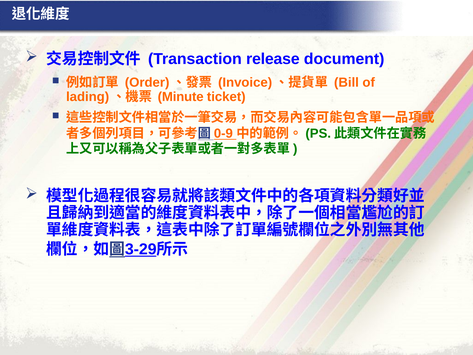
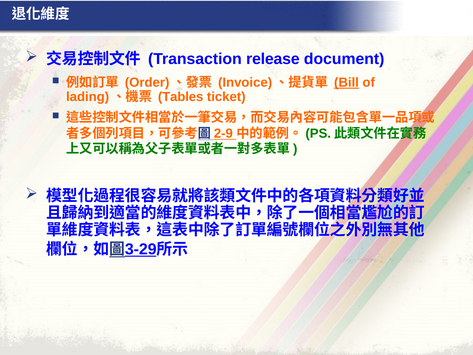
Bill underline: none -> present
Minute: Minute -> Tables
0-9: 0-9 -> 2-9
